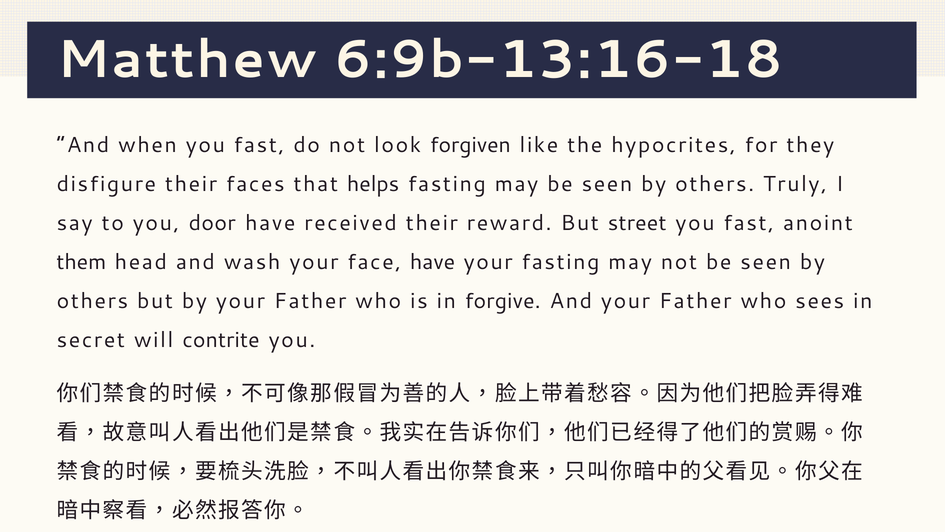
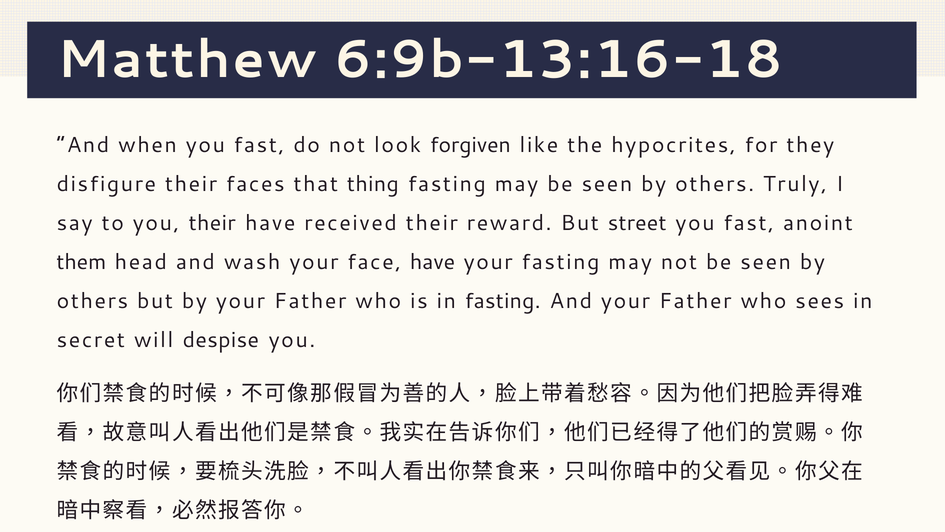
helps: helps -> thing
you door: door -> their
in forgive: forgive -> fasting
contrite: contrite -> despise
